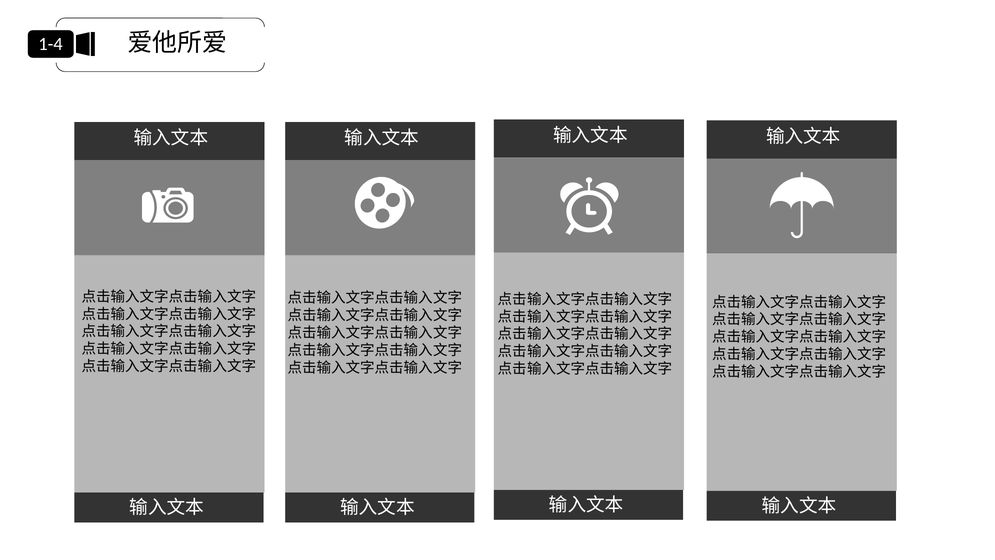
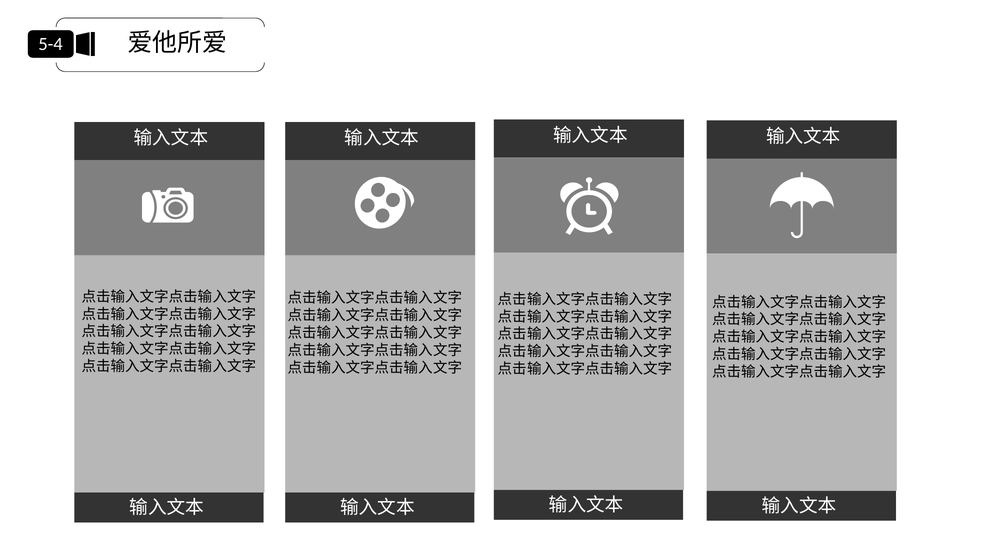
1-4: 1-4 -> 5-4
